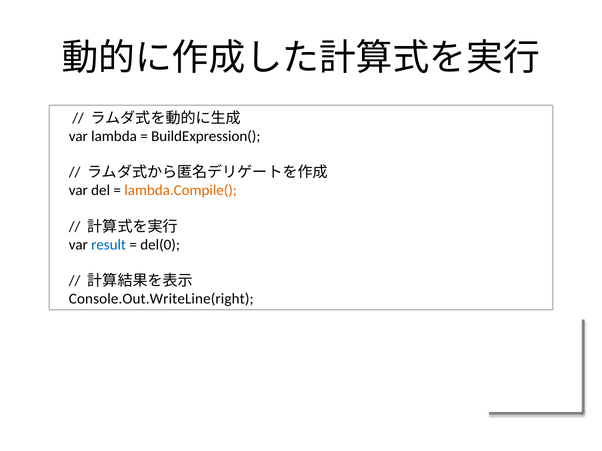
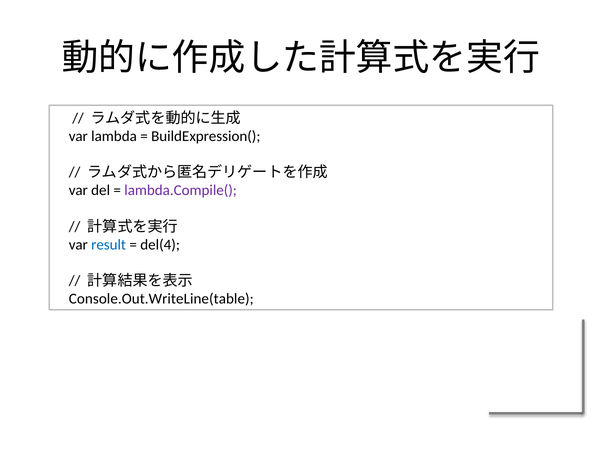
lambda.Compile( colour: orange -> purple
del(0: del(0 -> del(4
Console.Out.WriteLine(right: Console.Out.WriteLine(right -> Console.Out.WriteLine(table
